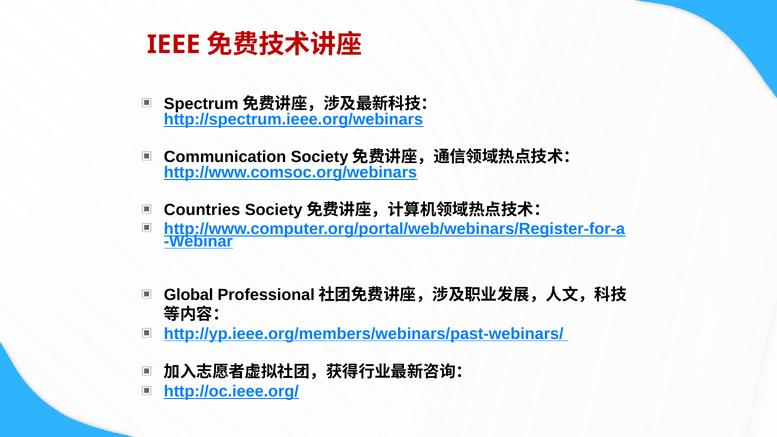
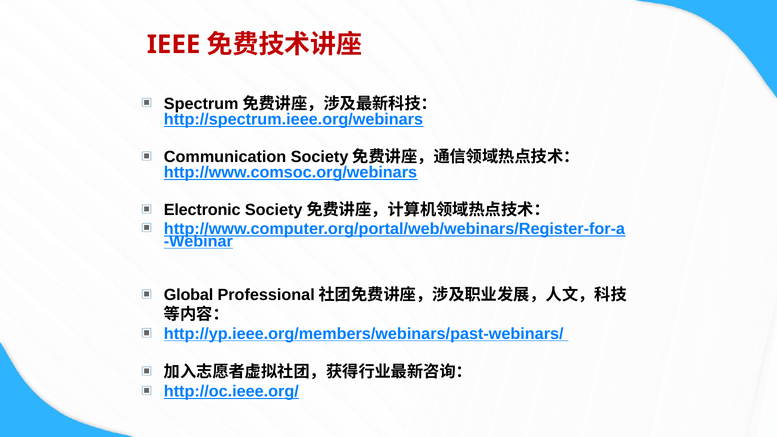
Countries: Countries -> Electronic
